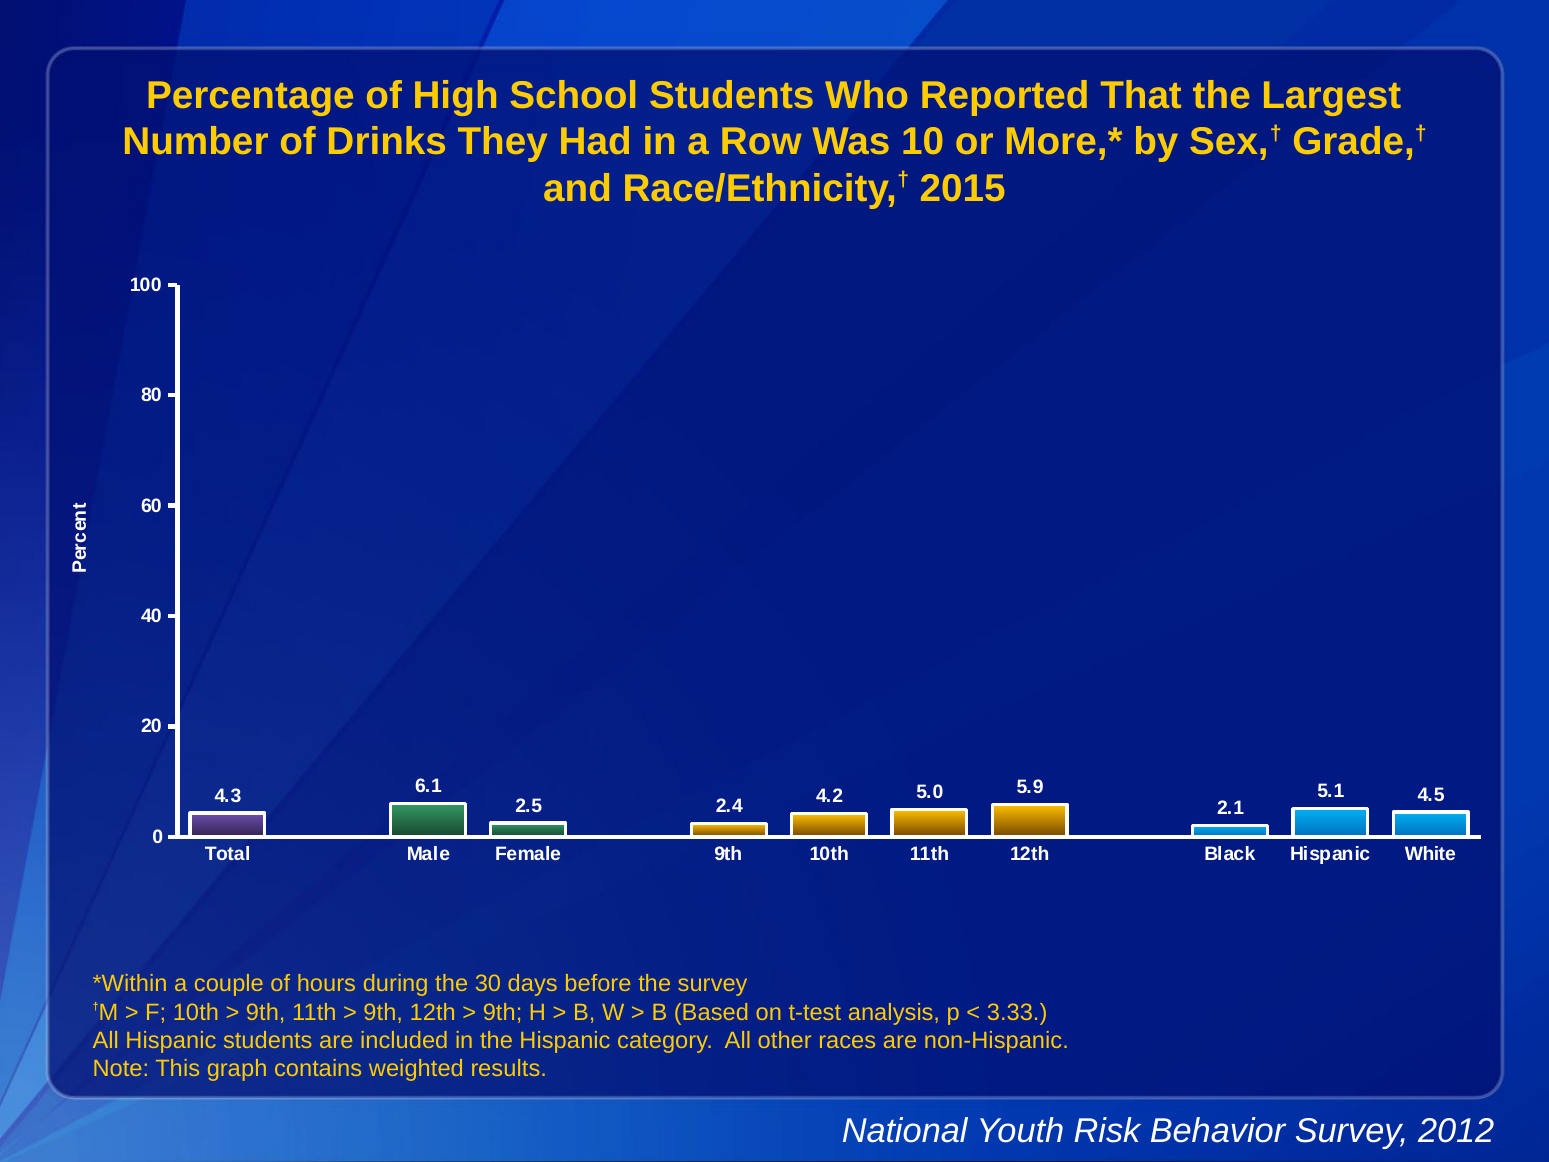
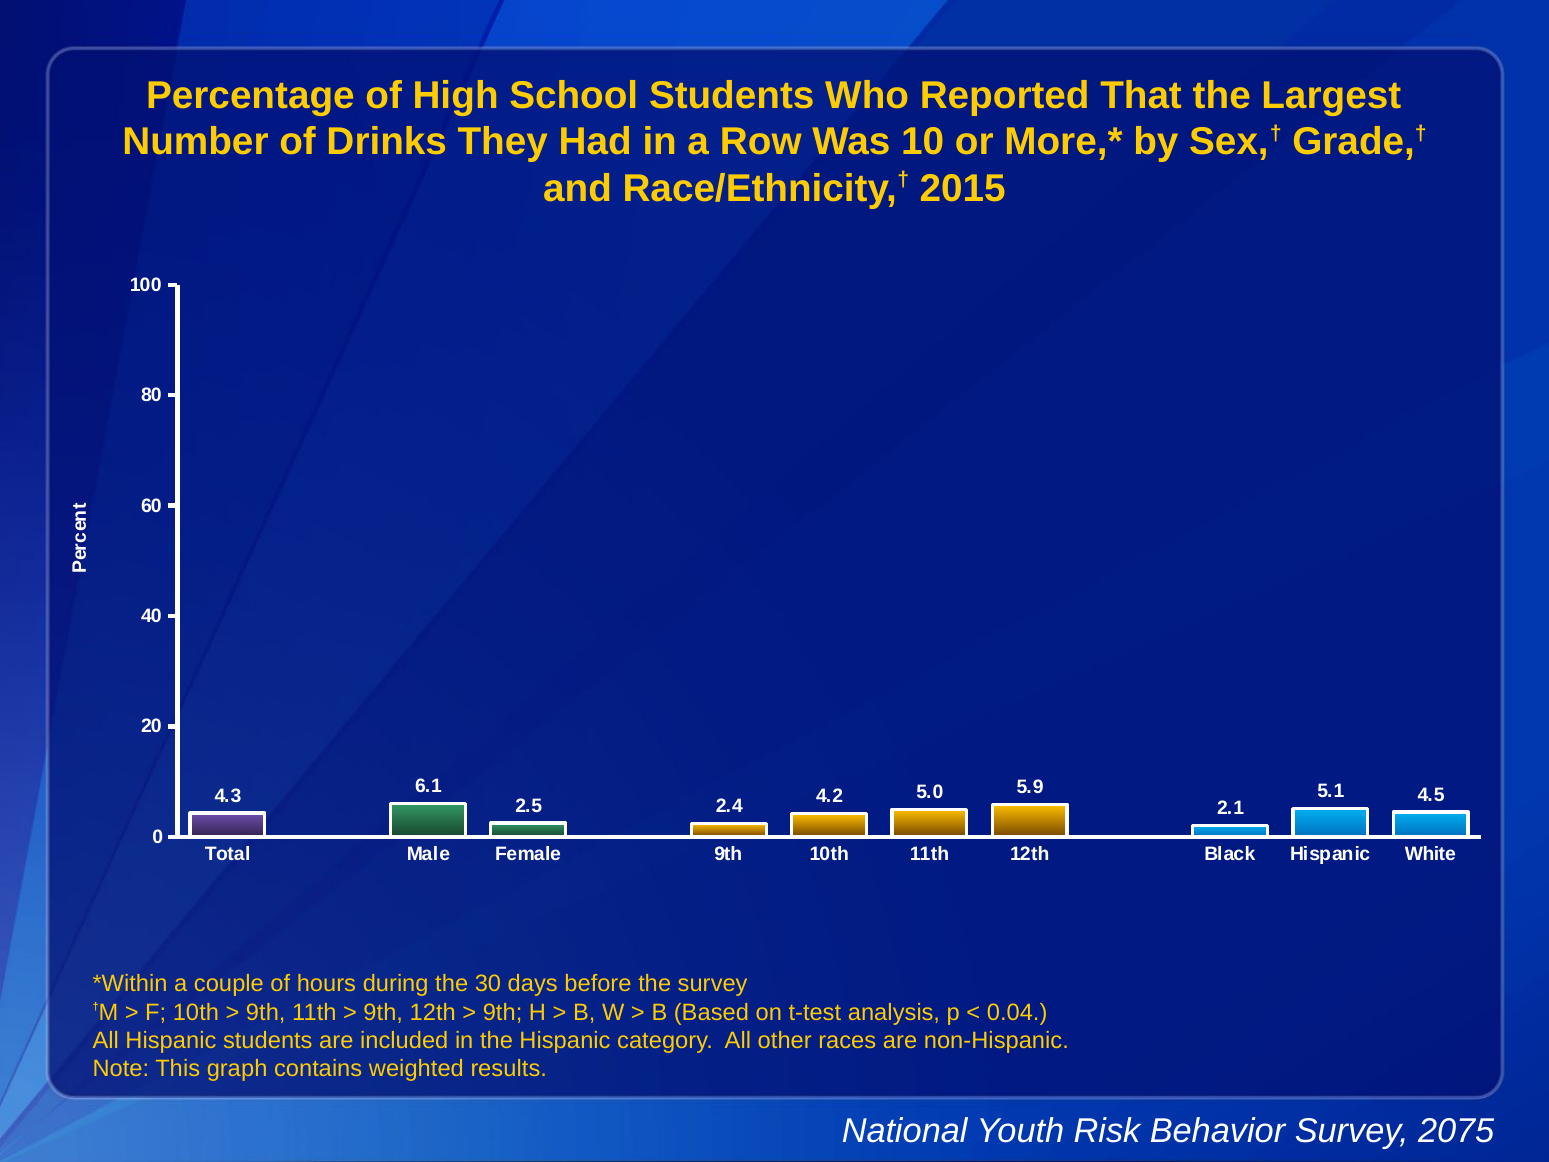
3.33: 3.33 -> 0.04
2012: 2012 -> 2075
